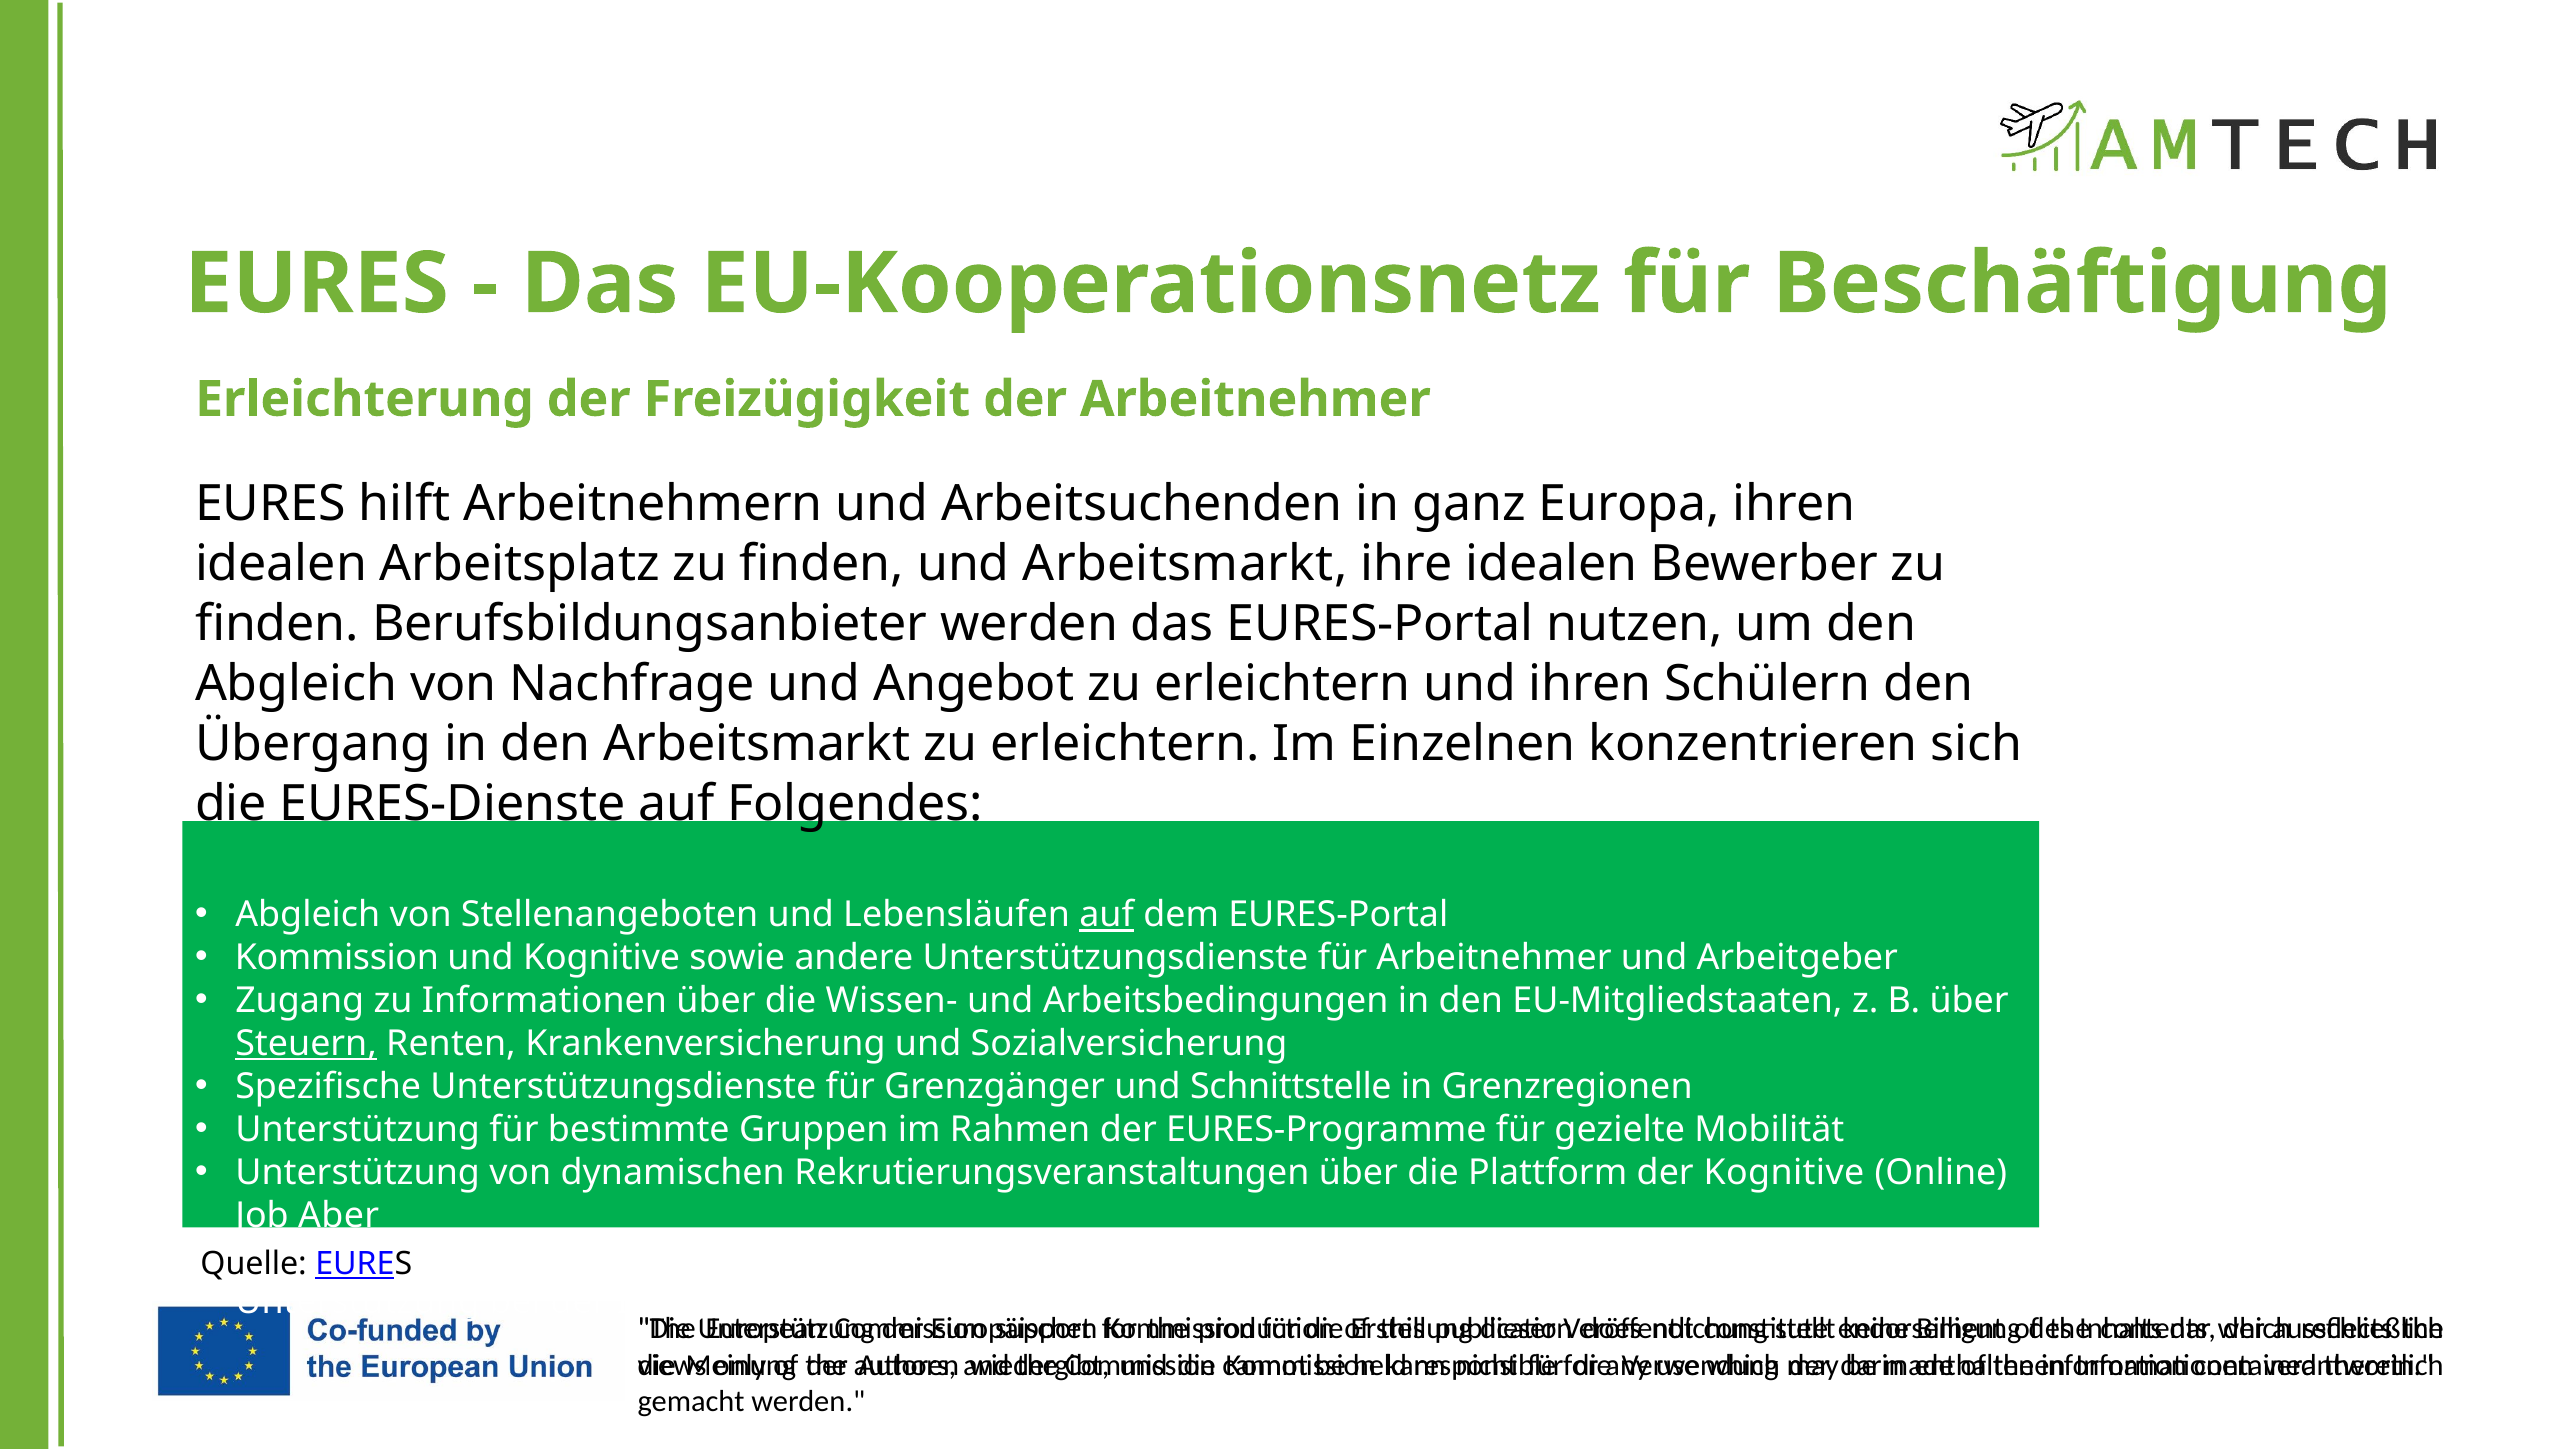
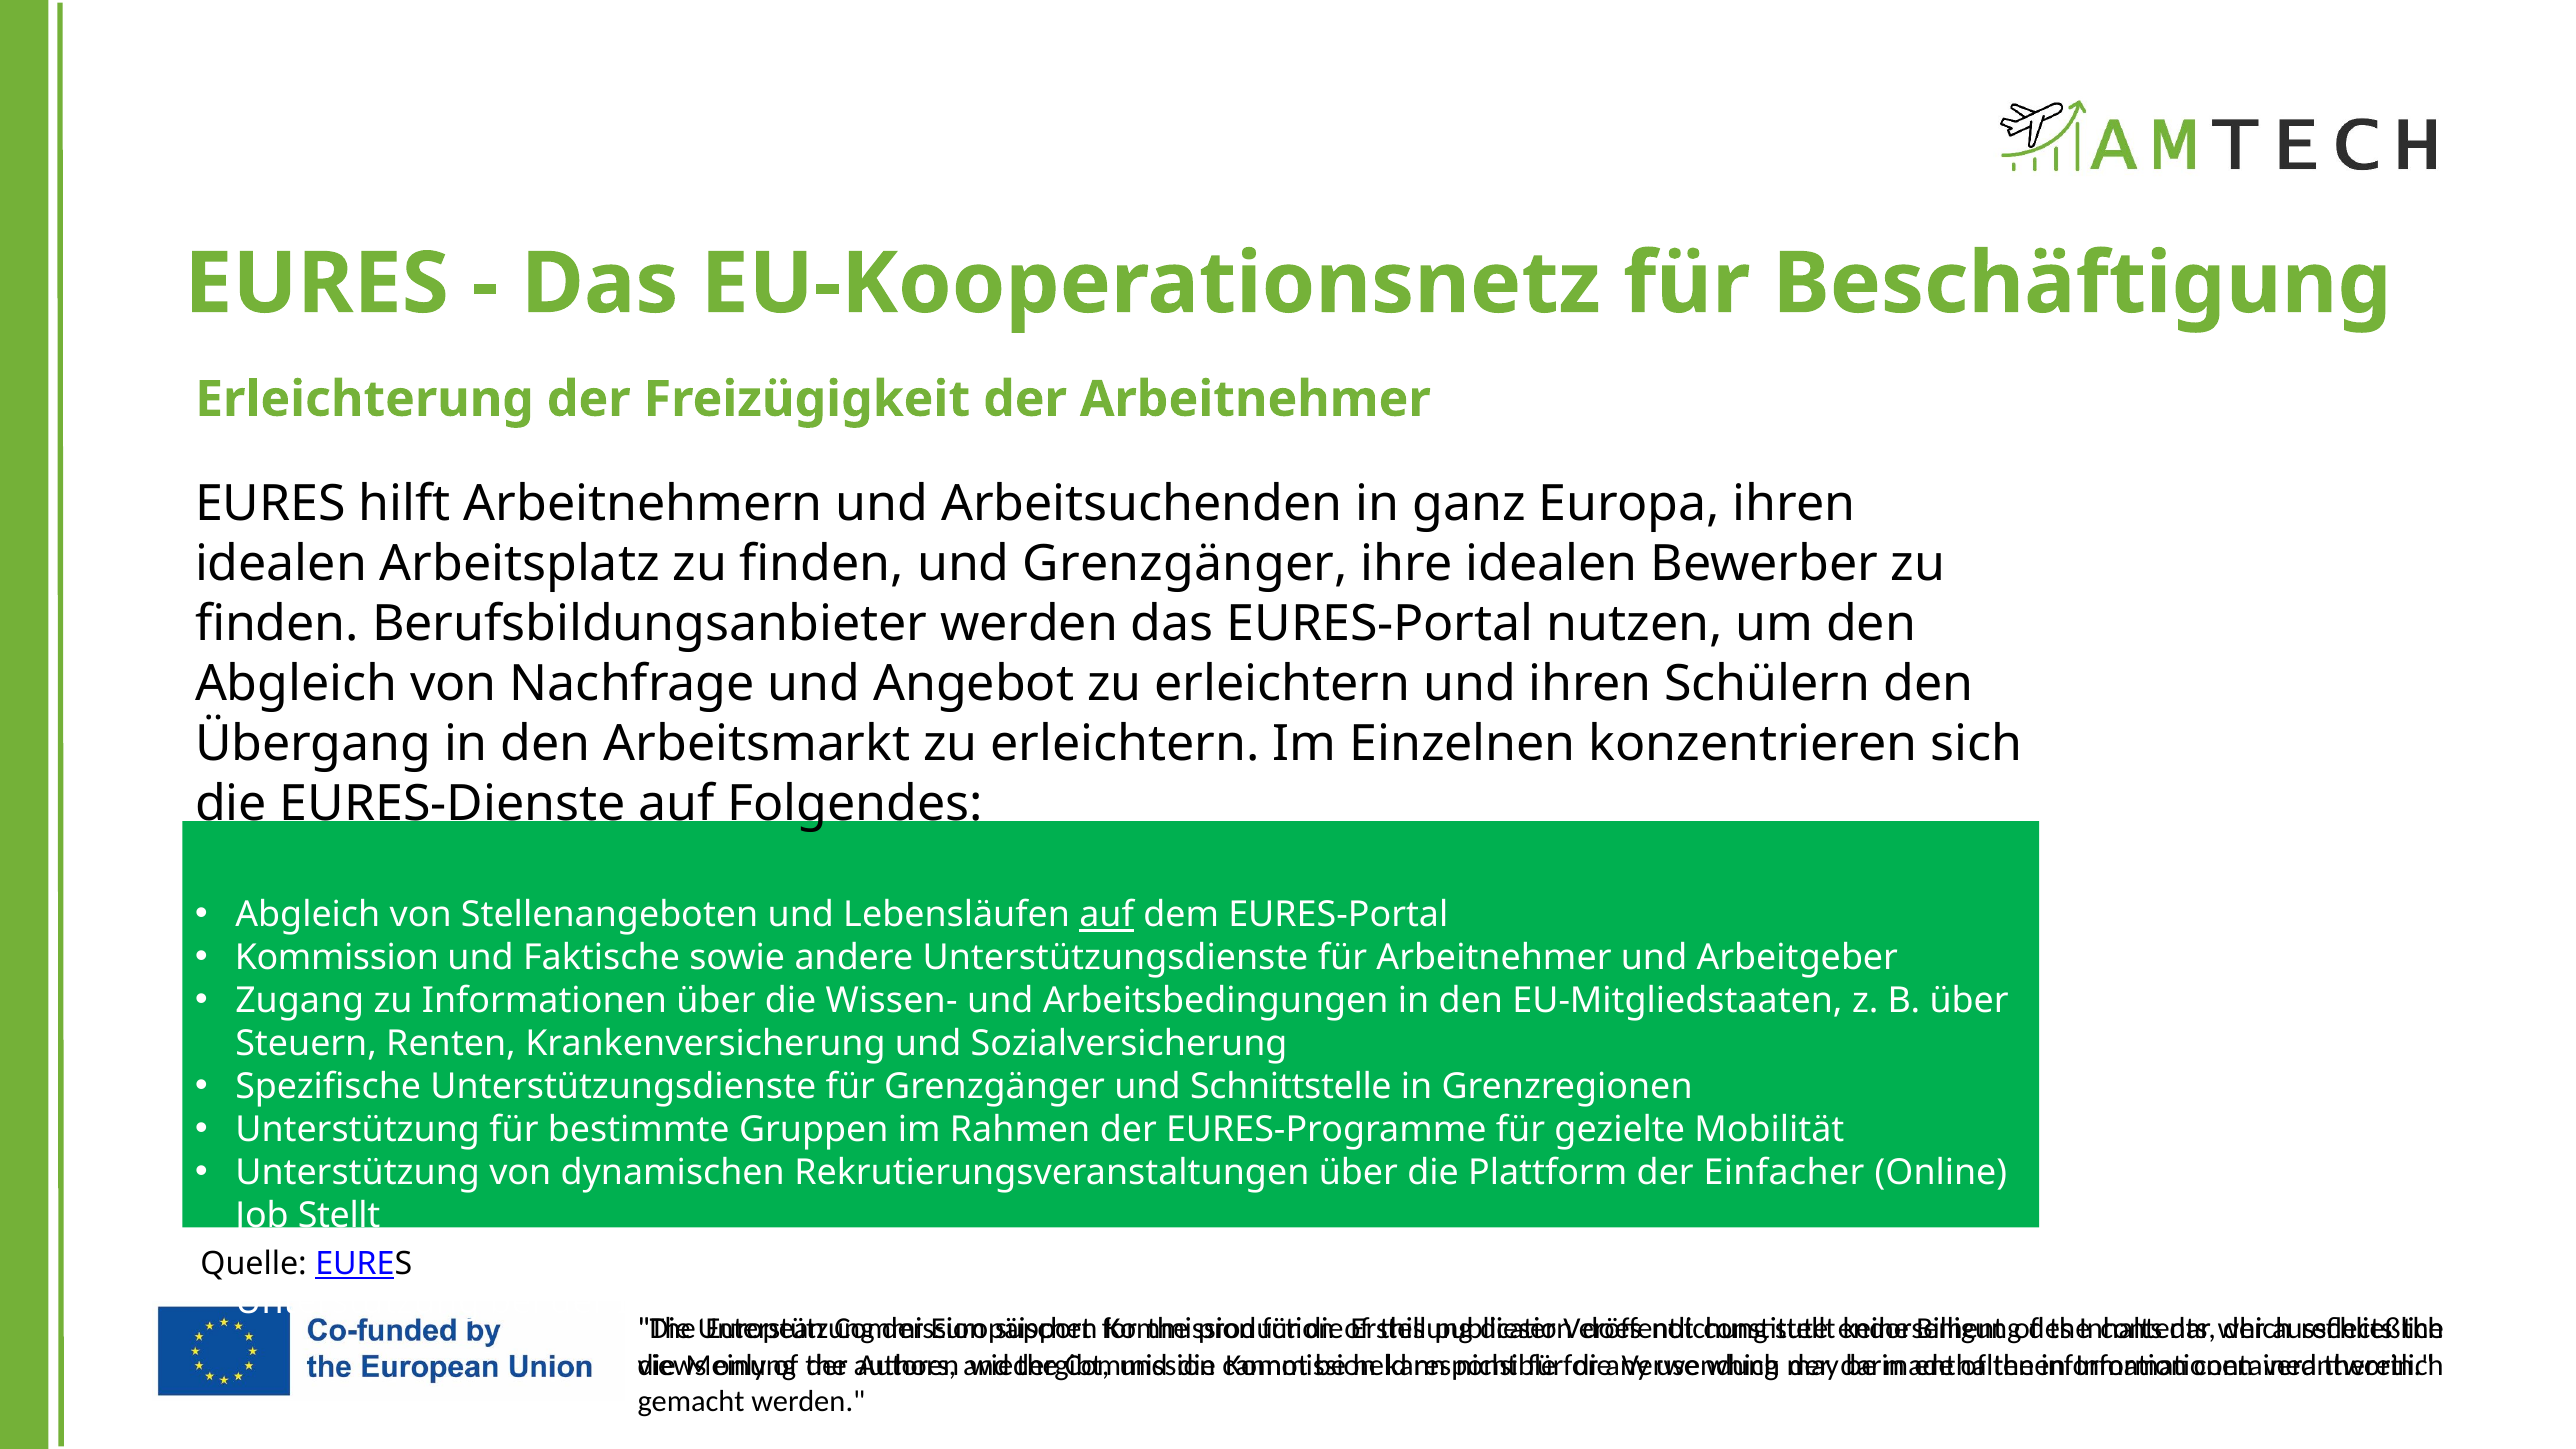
und Arbeitsmarkt: Arbeitsmarkt -> Grenzgänger
und Kognitive: Kognitive -> Faktische
Steuern underline: present -> none
der Kognitive: Kognitive -> Einfacher
Job Aber: Aber -> Stellt
